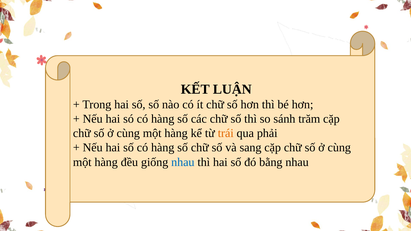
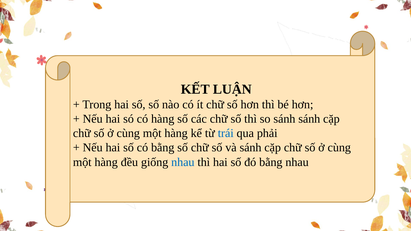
sánh trăm: trăm -> sánh
trái colour: orange -> blue
số có hàng: hàng -> bằng
và sang: sang -> sánh
